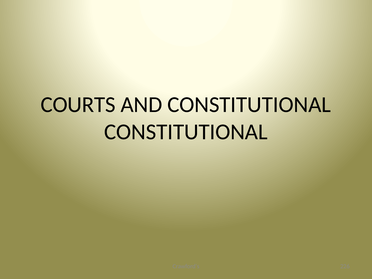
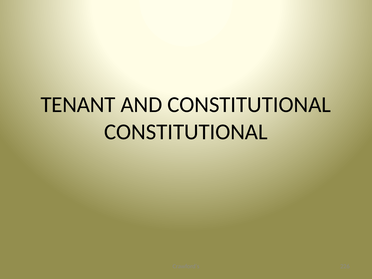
COURTS: COURTS -> TENANT
